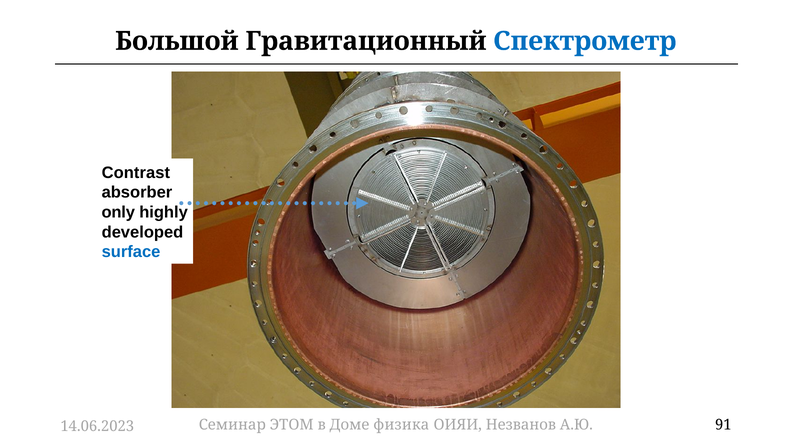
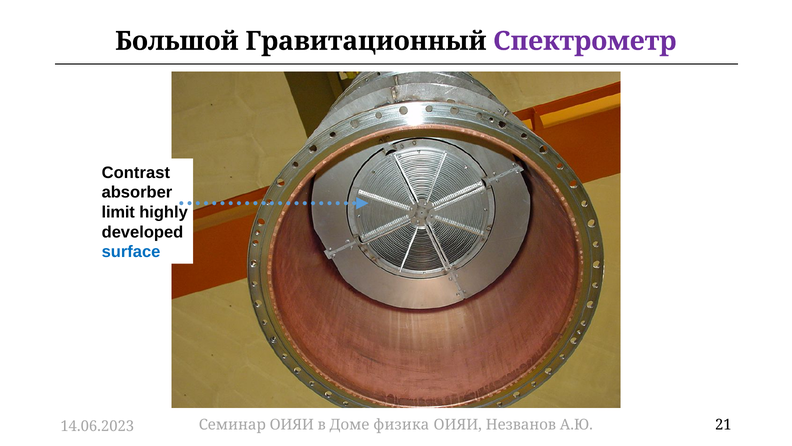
Спектрометр colour: blue -> purple
only: only -> limit
Семинар ЭТОМ: ЭТОМ -> ОИЯИ
91: 91 -> 21
